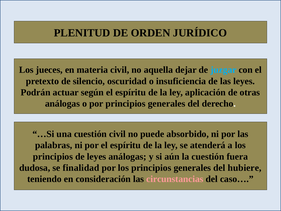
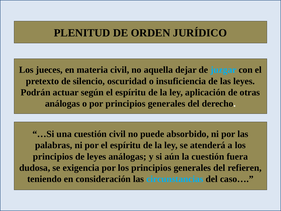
finalidad: finalidad -> exigencia
hubiere: hubiere -> refieren
circunstancias colour: pink -> light blue
